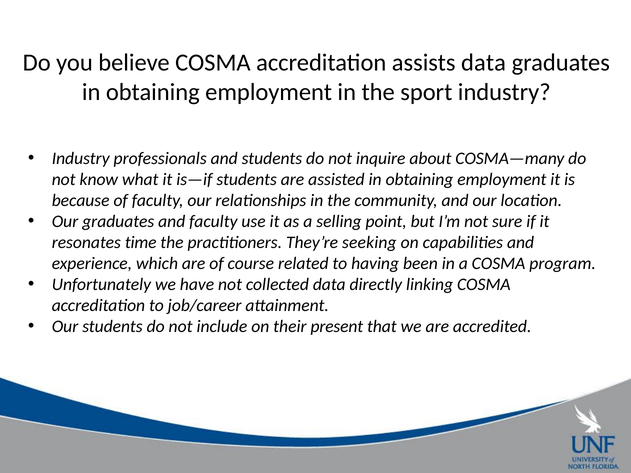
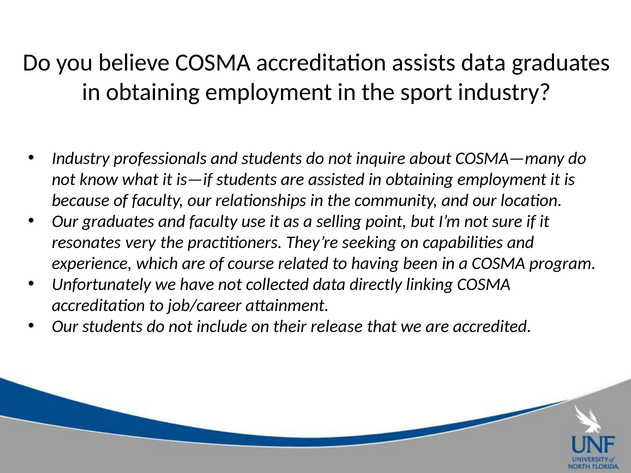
time: time -> very
present: present -> release
